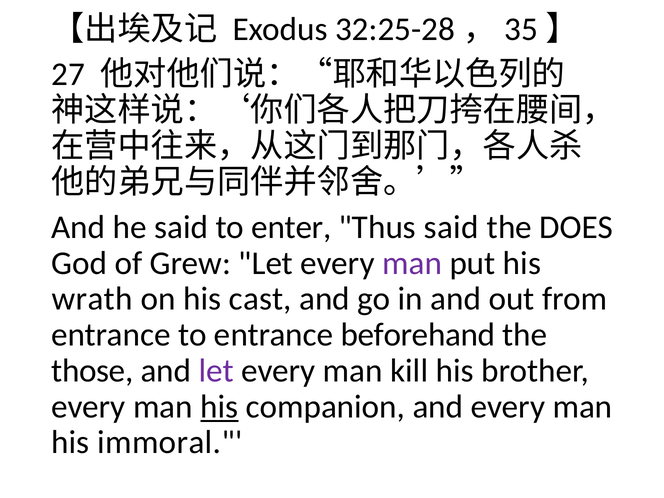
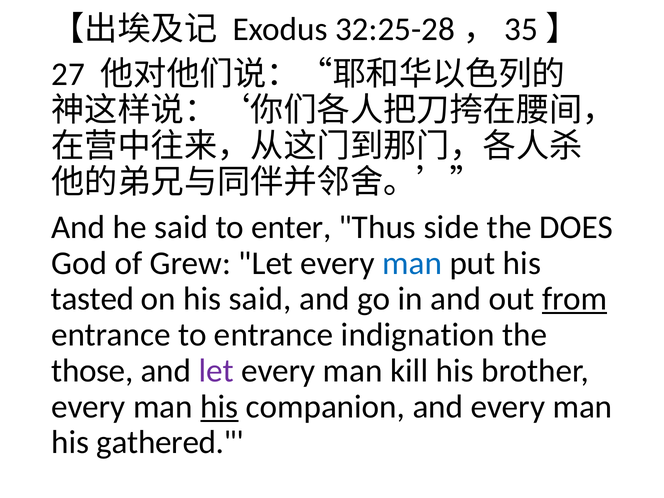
Thus said: said -> side
man at (412, 263) colour: purple -> blue
wrath: wrath -> tasted
his cast: cast -> said
from underline: none -> present
beforehand: beforehand -> indignation
immoral: immoral -> gathered
